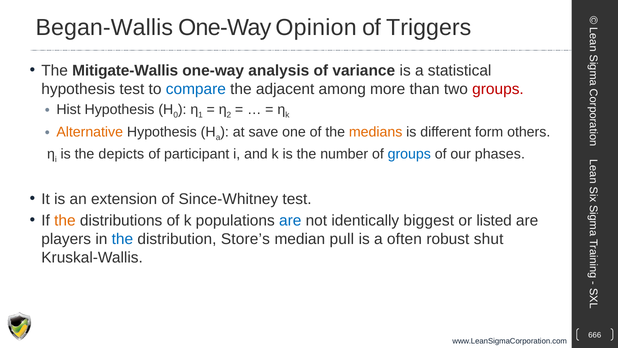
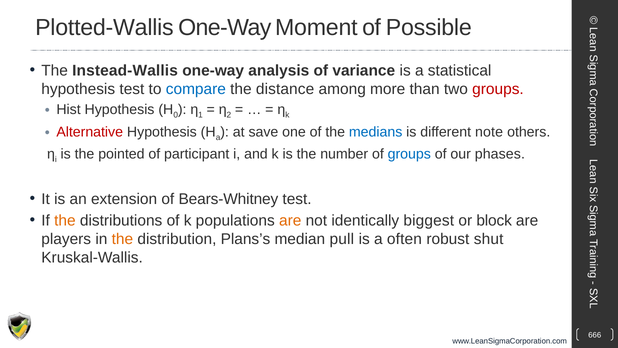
Began-Wallis: Began-Wallis -> Plotted-Wallis
Opinion: Opinion -> Moment
Triggers: Triggers -> Possible
Mitigate-Wallis: Mitigate-Wallis -> Instead-Wallis
adjacent: adjacent -> distance
Alternative colour: orange -> red
medians colour: orange -> blue
form: form -> note
depicts: depicts -> pointed
Since-Whitney: Since-Whitney -> Bears-Whitney
are at (290, 220) colour: blue -> orange
listed: listed -> block
the at (122, 239) colour: blue -> orange
Store’s: Store’s -> Plans’s
